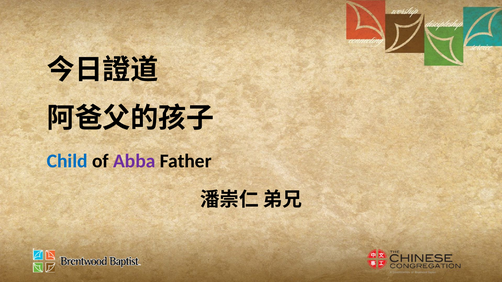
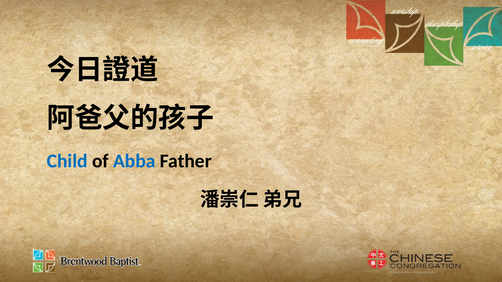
Abba colour: purple -> blue
